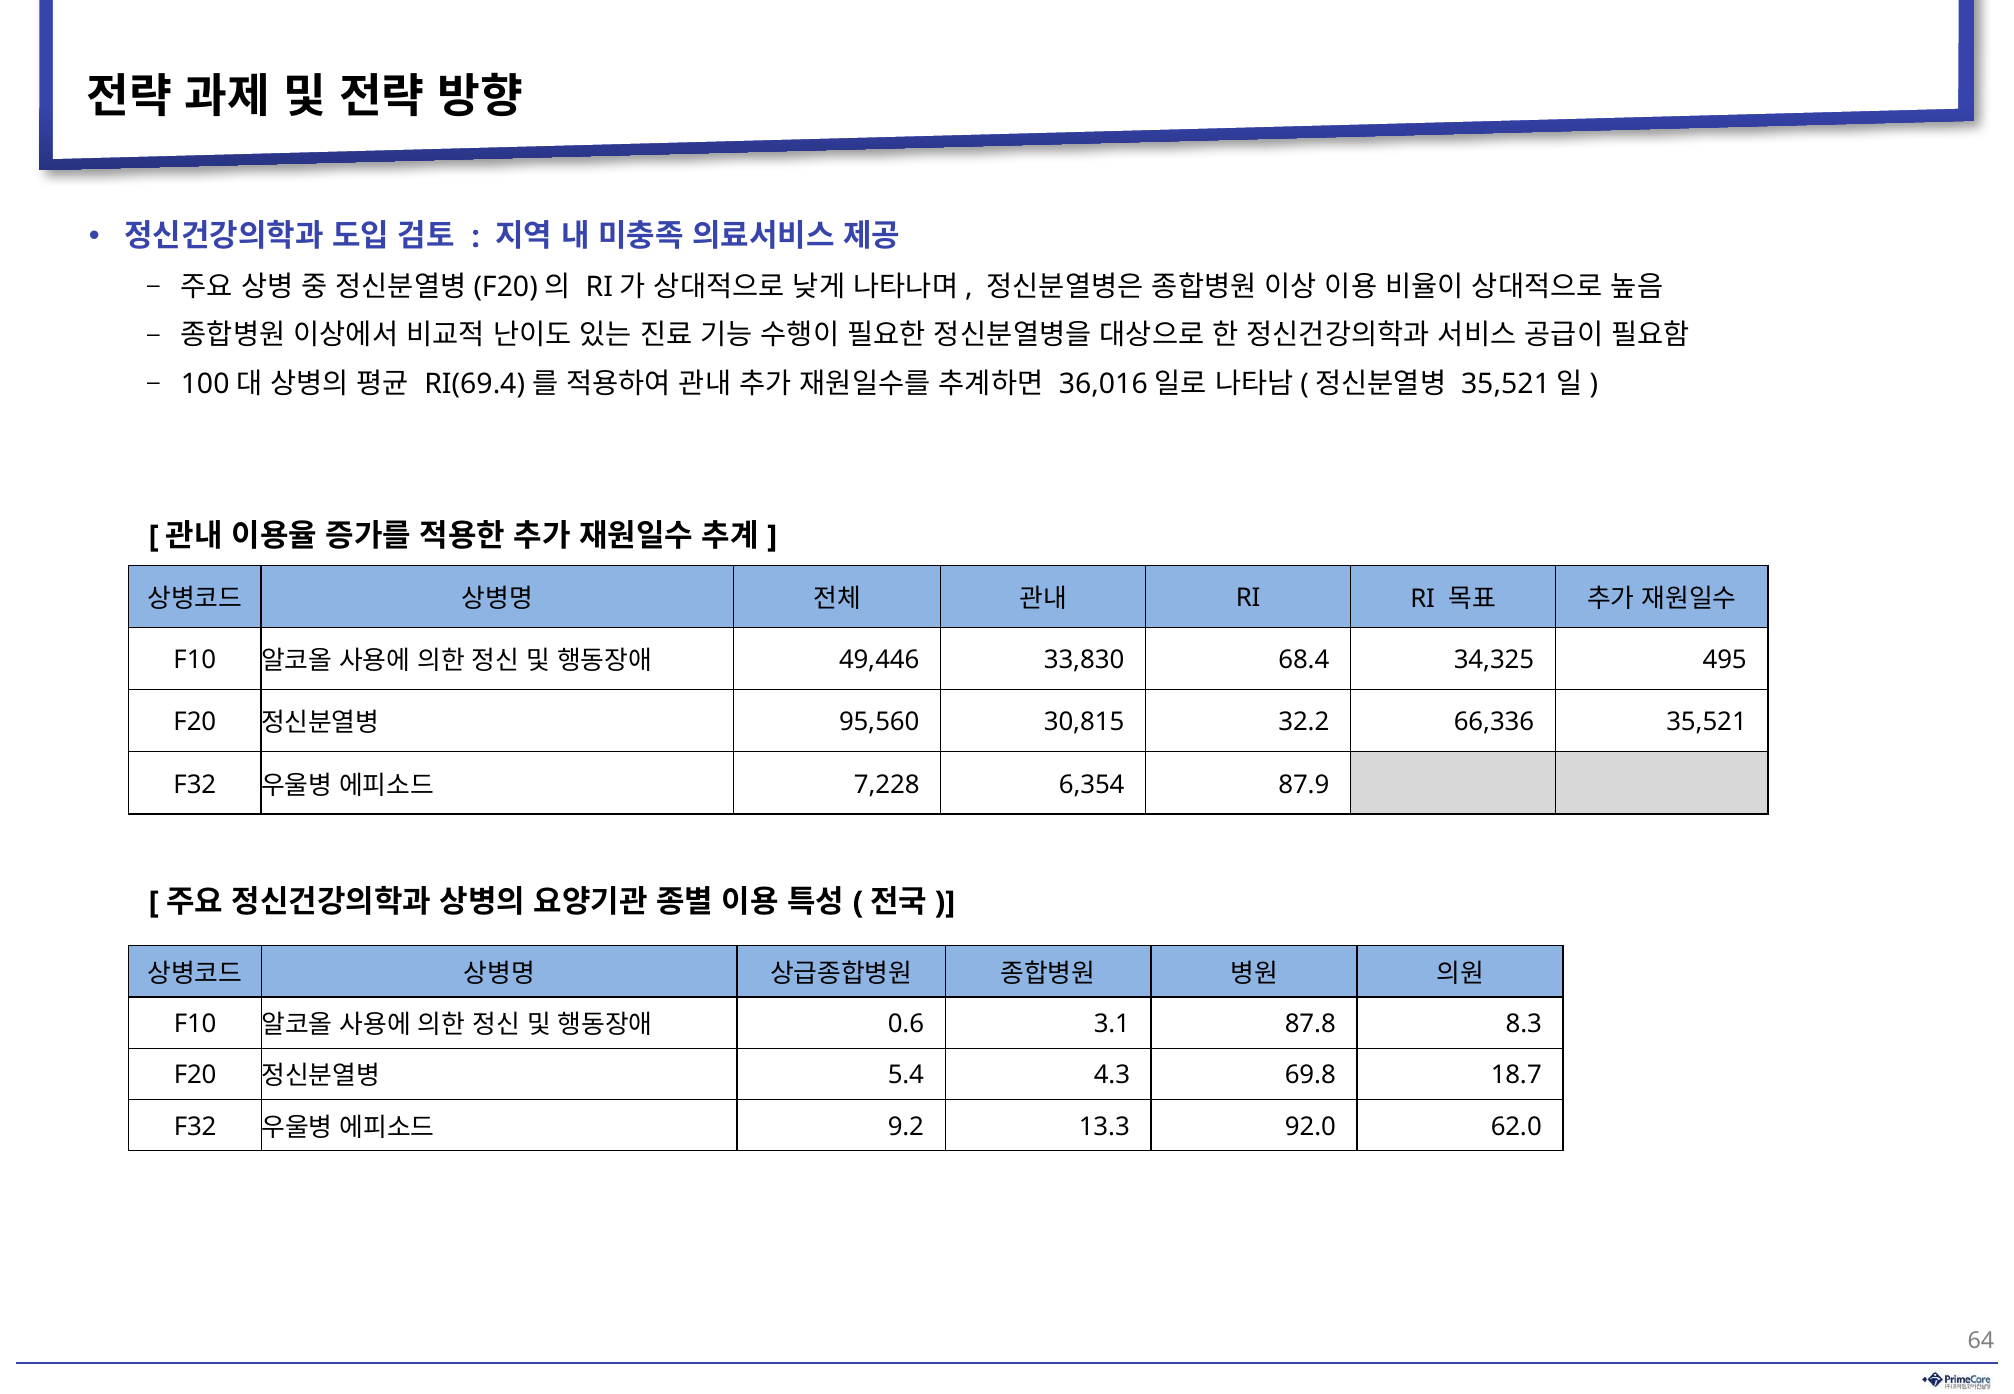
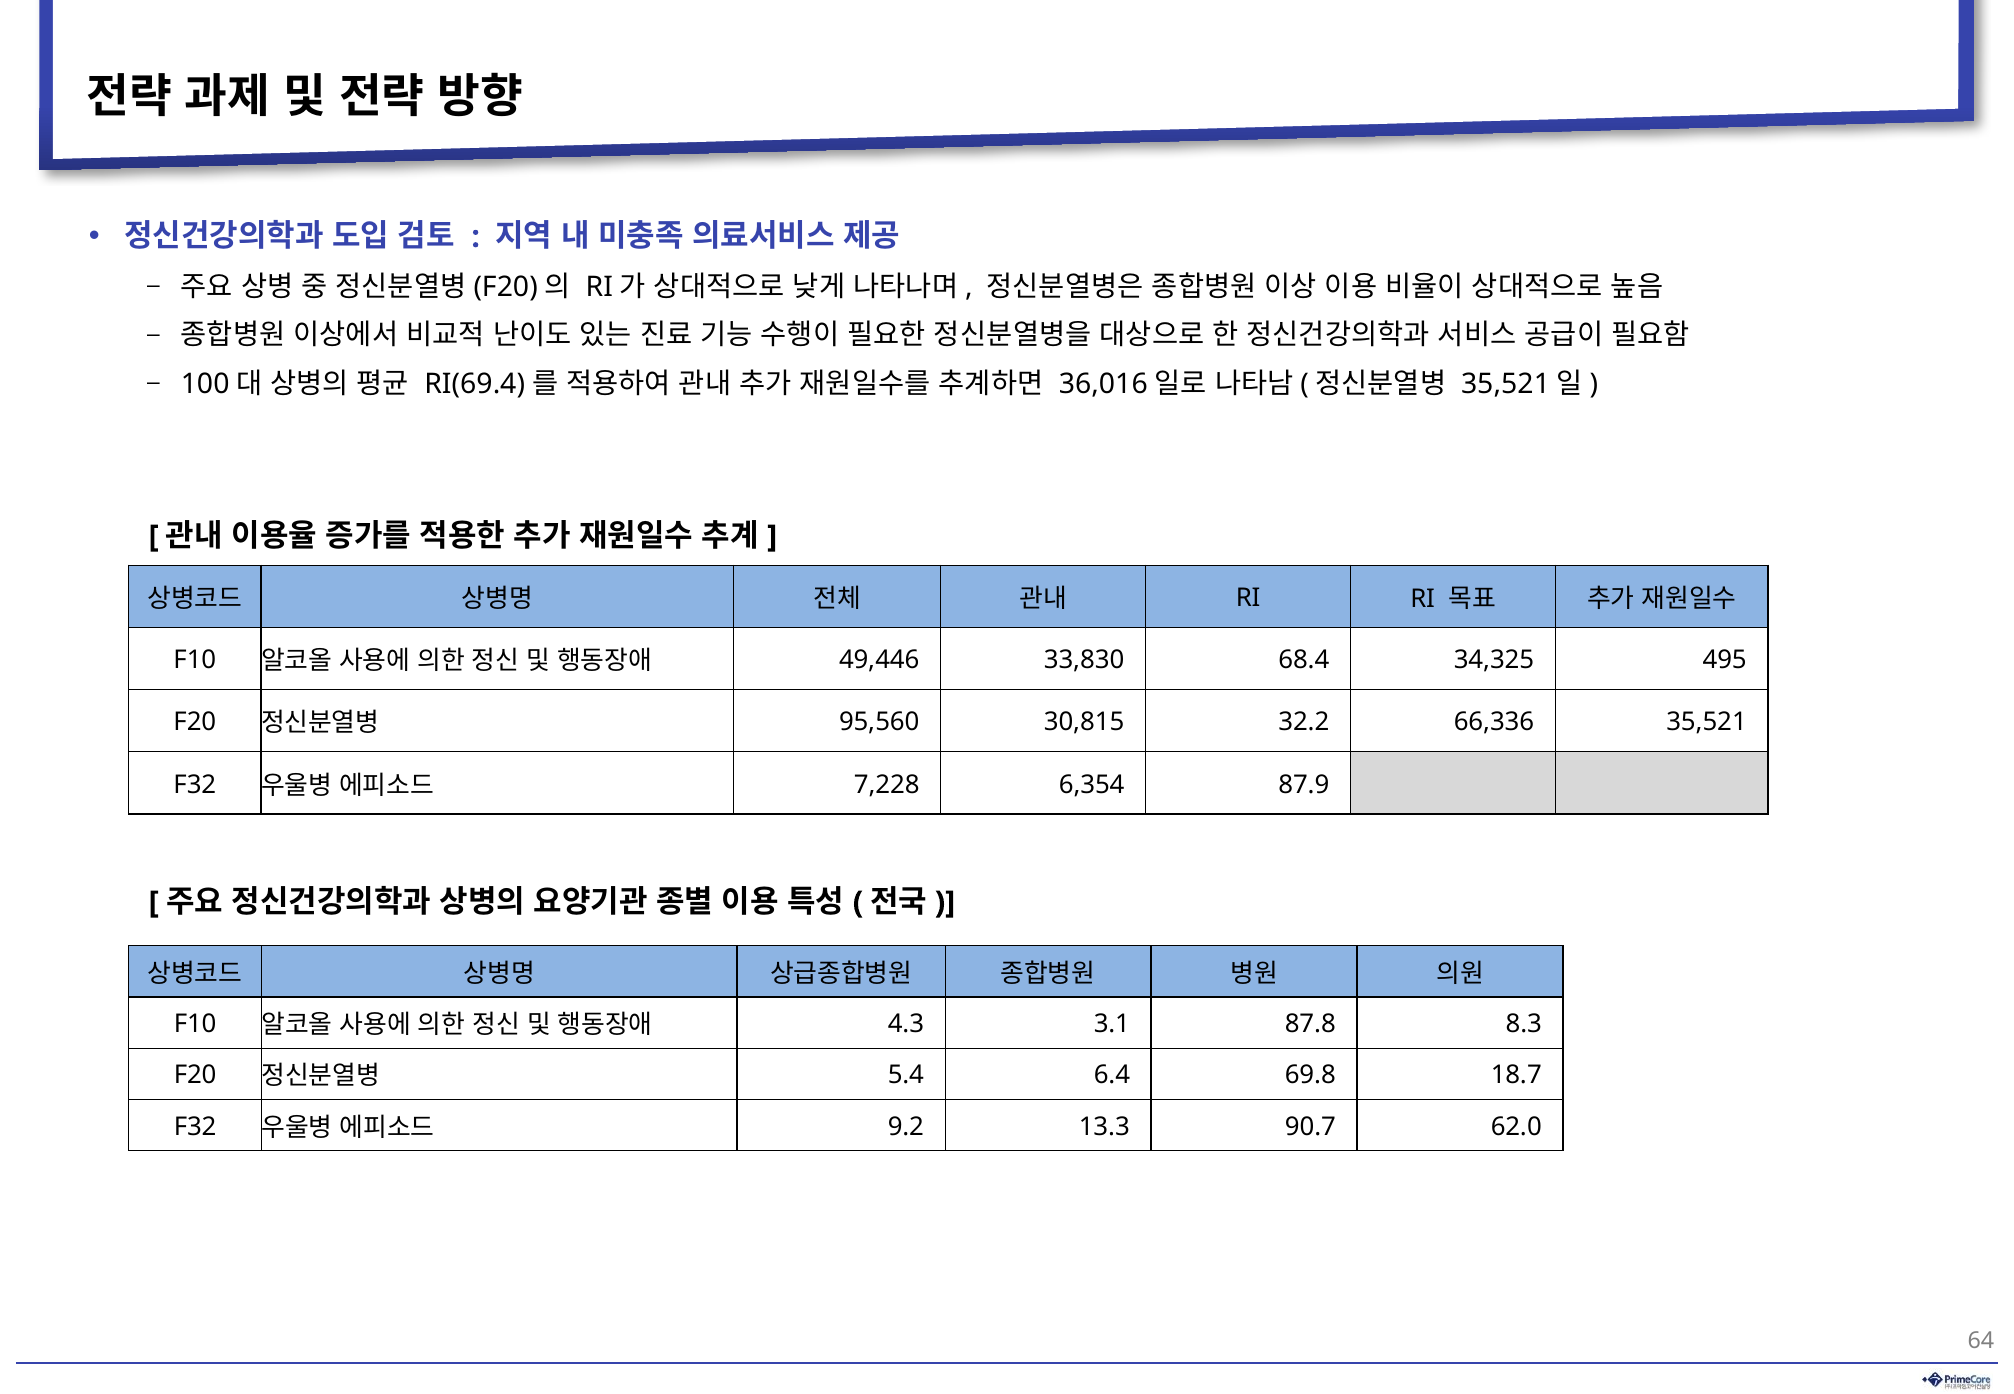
0.6: 0.6 -> 4.3
4.3: 4.3 -> 6.4
92.0: 92.0 -> 90.7
